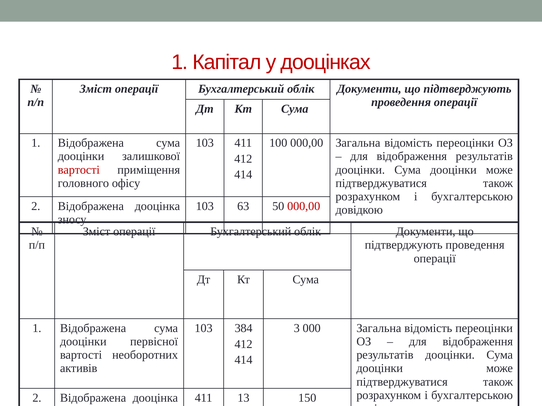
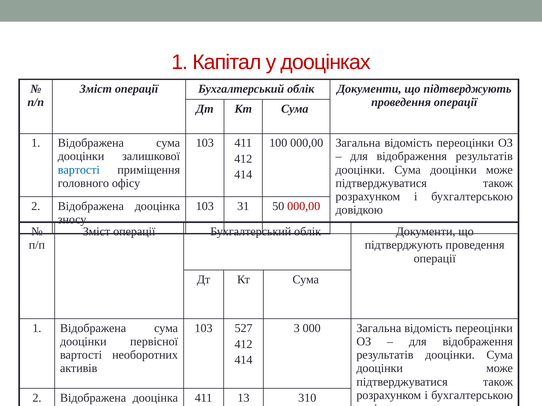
вартості at (79, 170) colour: red -> blue
63: 63 -> 31
384: 384 -> 527
150: 150 -> 310
